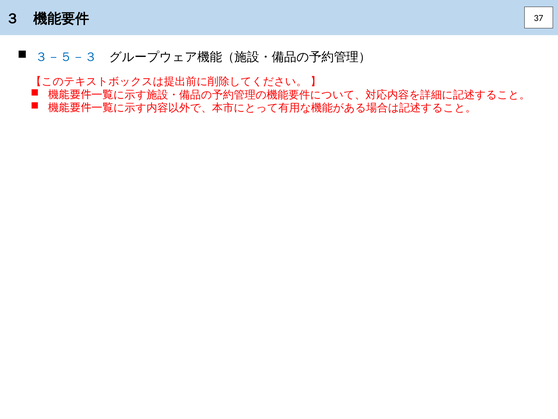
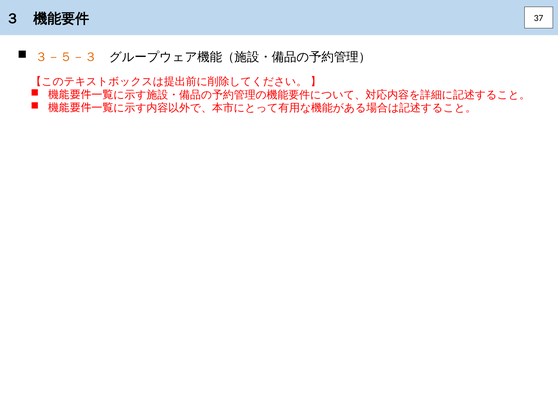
３－５－３ colour: blue -> orange
